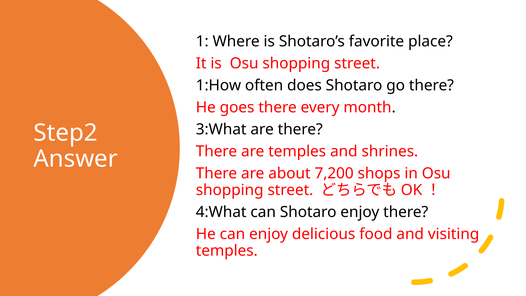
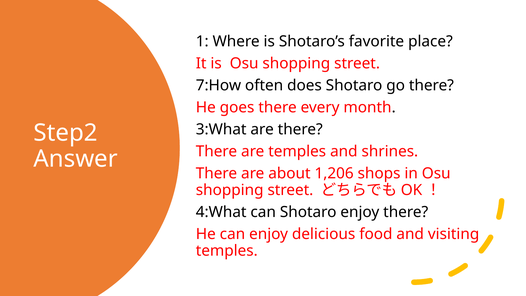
1:How: 1:How -> 7:How
7,200: 7,200 -> 1,206
